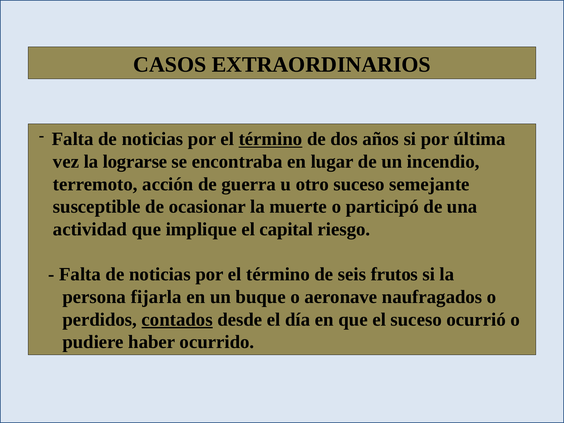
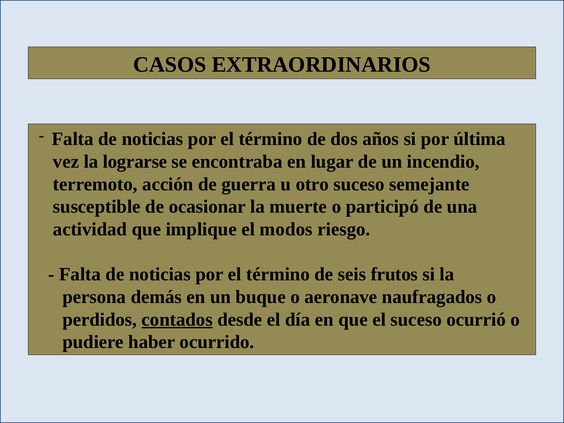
término at (271, 139) underline: present -> none
capital: capital -> modos
fijarla: fijarla -> demás
